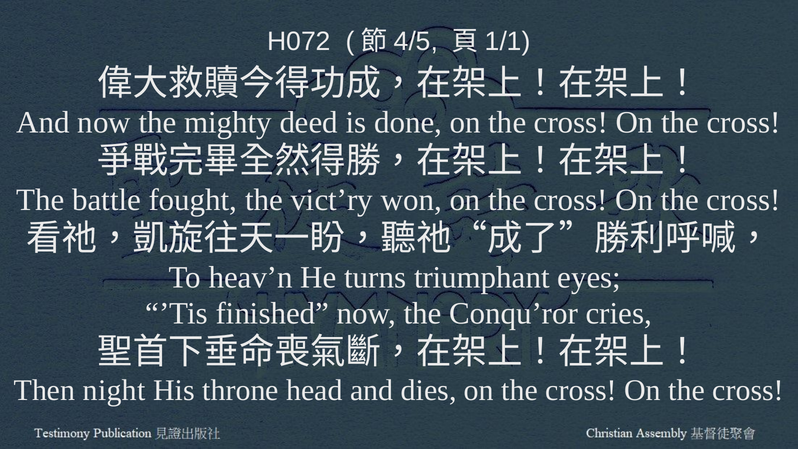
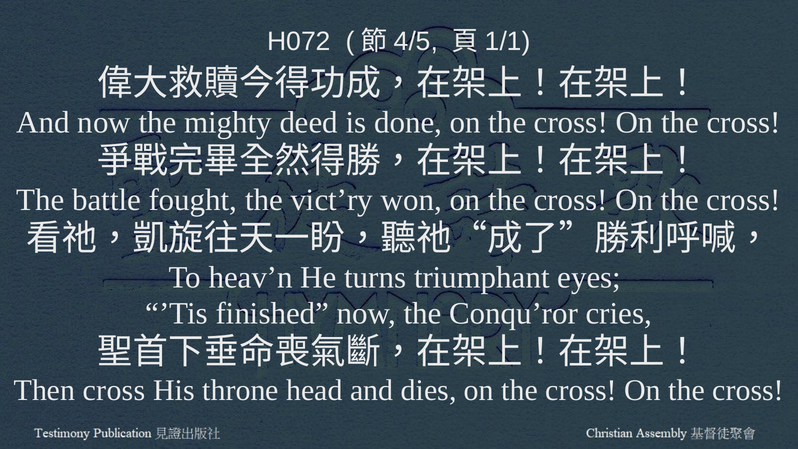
Then night: night -> cross
